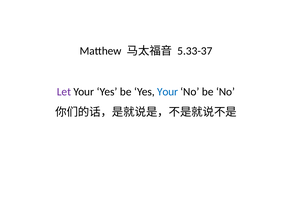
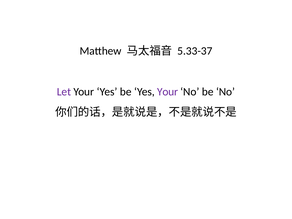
Your at (168, 92) colour: blue -> purple
